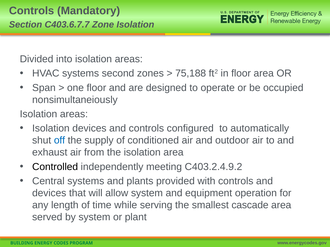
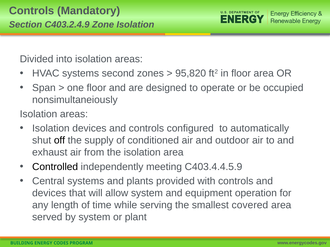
C403.6.7.7: C403.6.7.7 -> C403.2.4.9
75,188: 75,188 -> 95,820
off colour: blue -> black
C403.2.4.9.2: C403.2.4.9.2 -> C403.4.4.5.9
cascade: cascade -> covered
